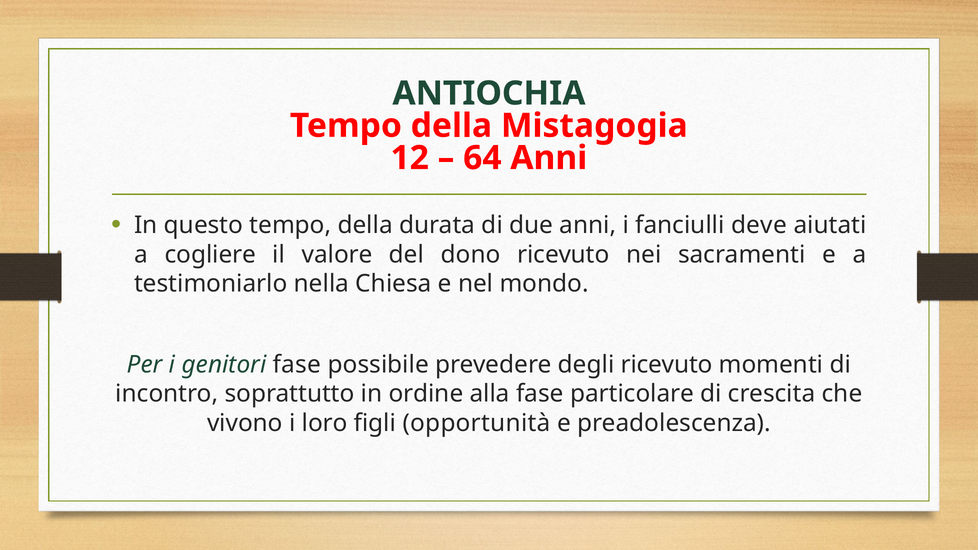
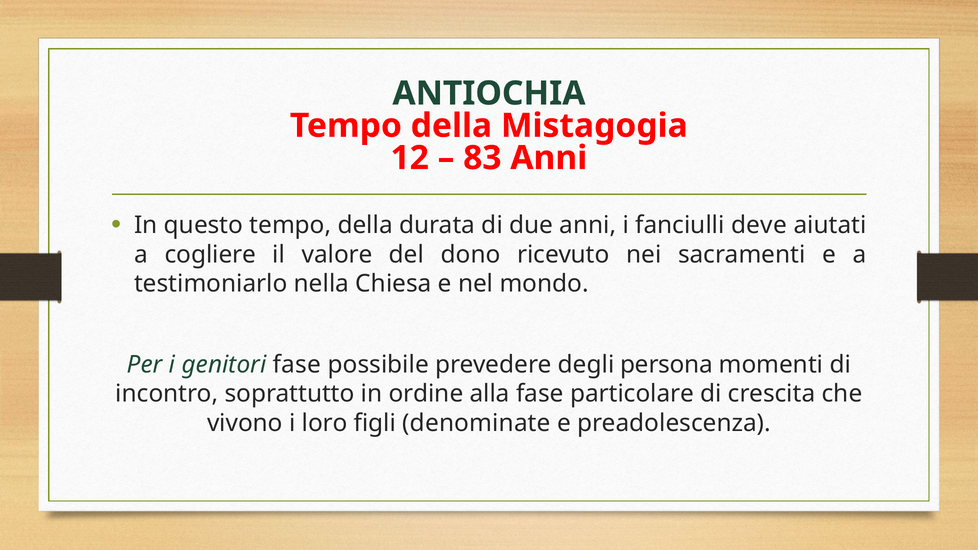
64: 64 -> 83
degli ricevuto: ricevuto -> persona
opportunità: opportunità -> denominate
